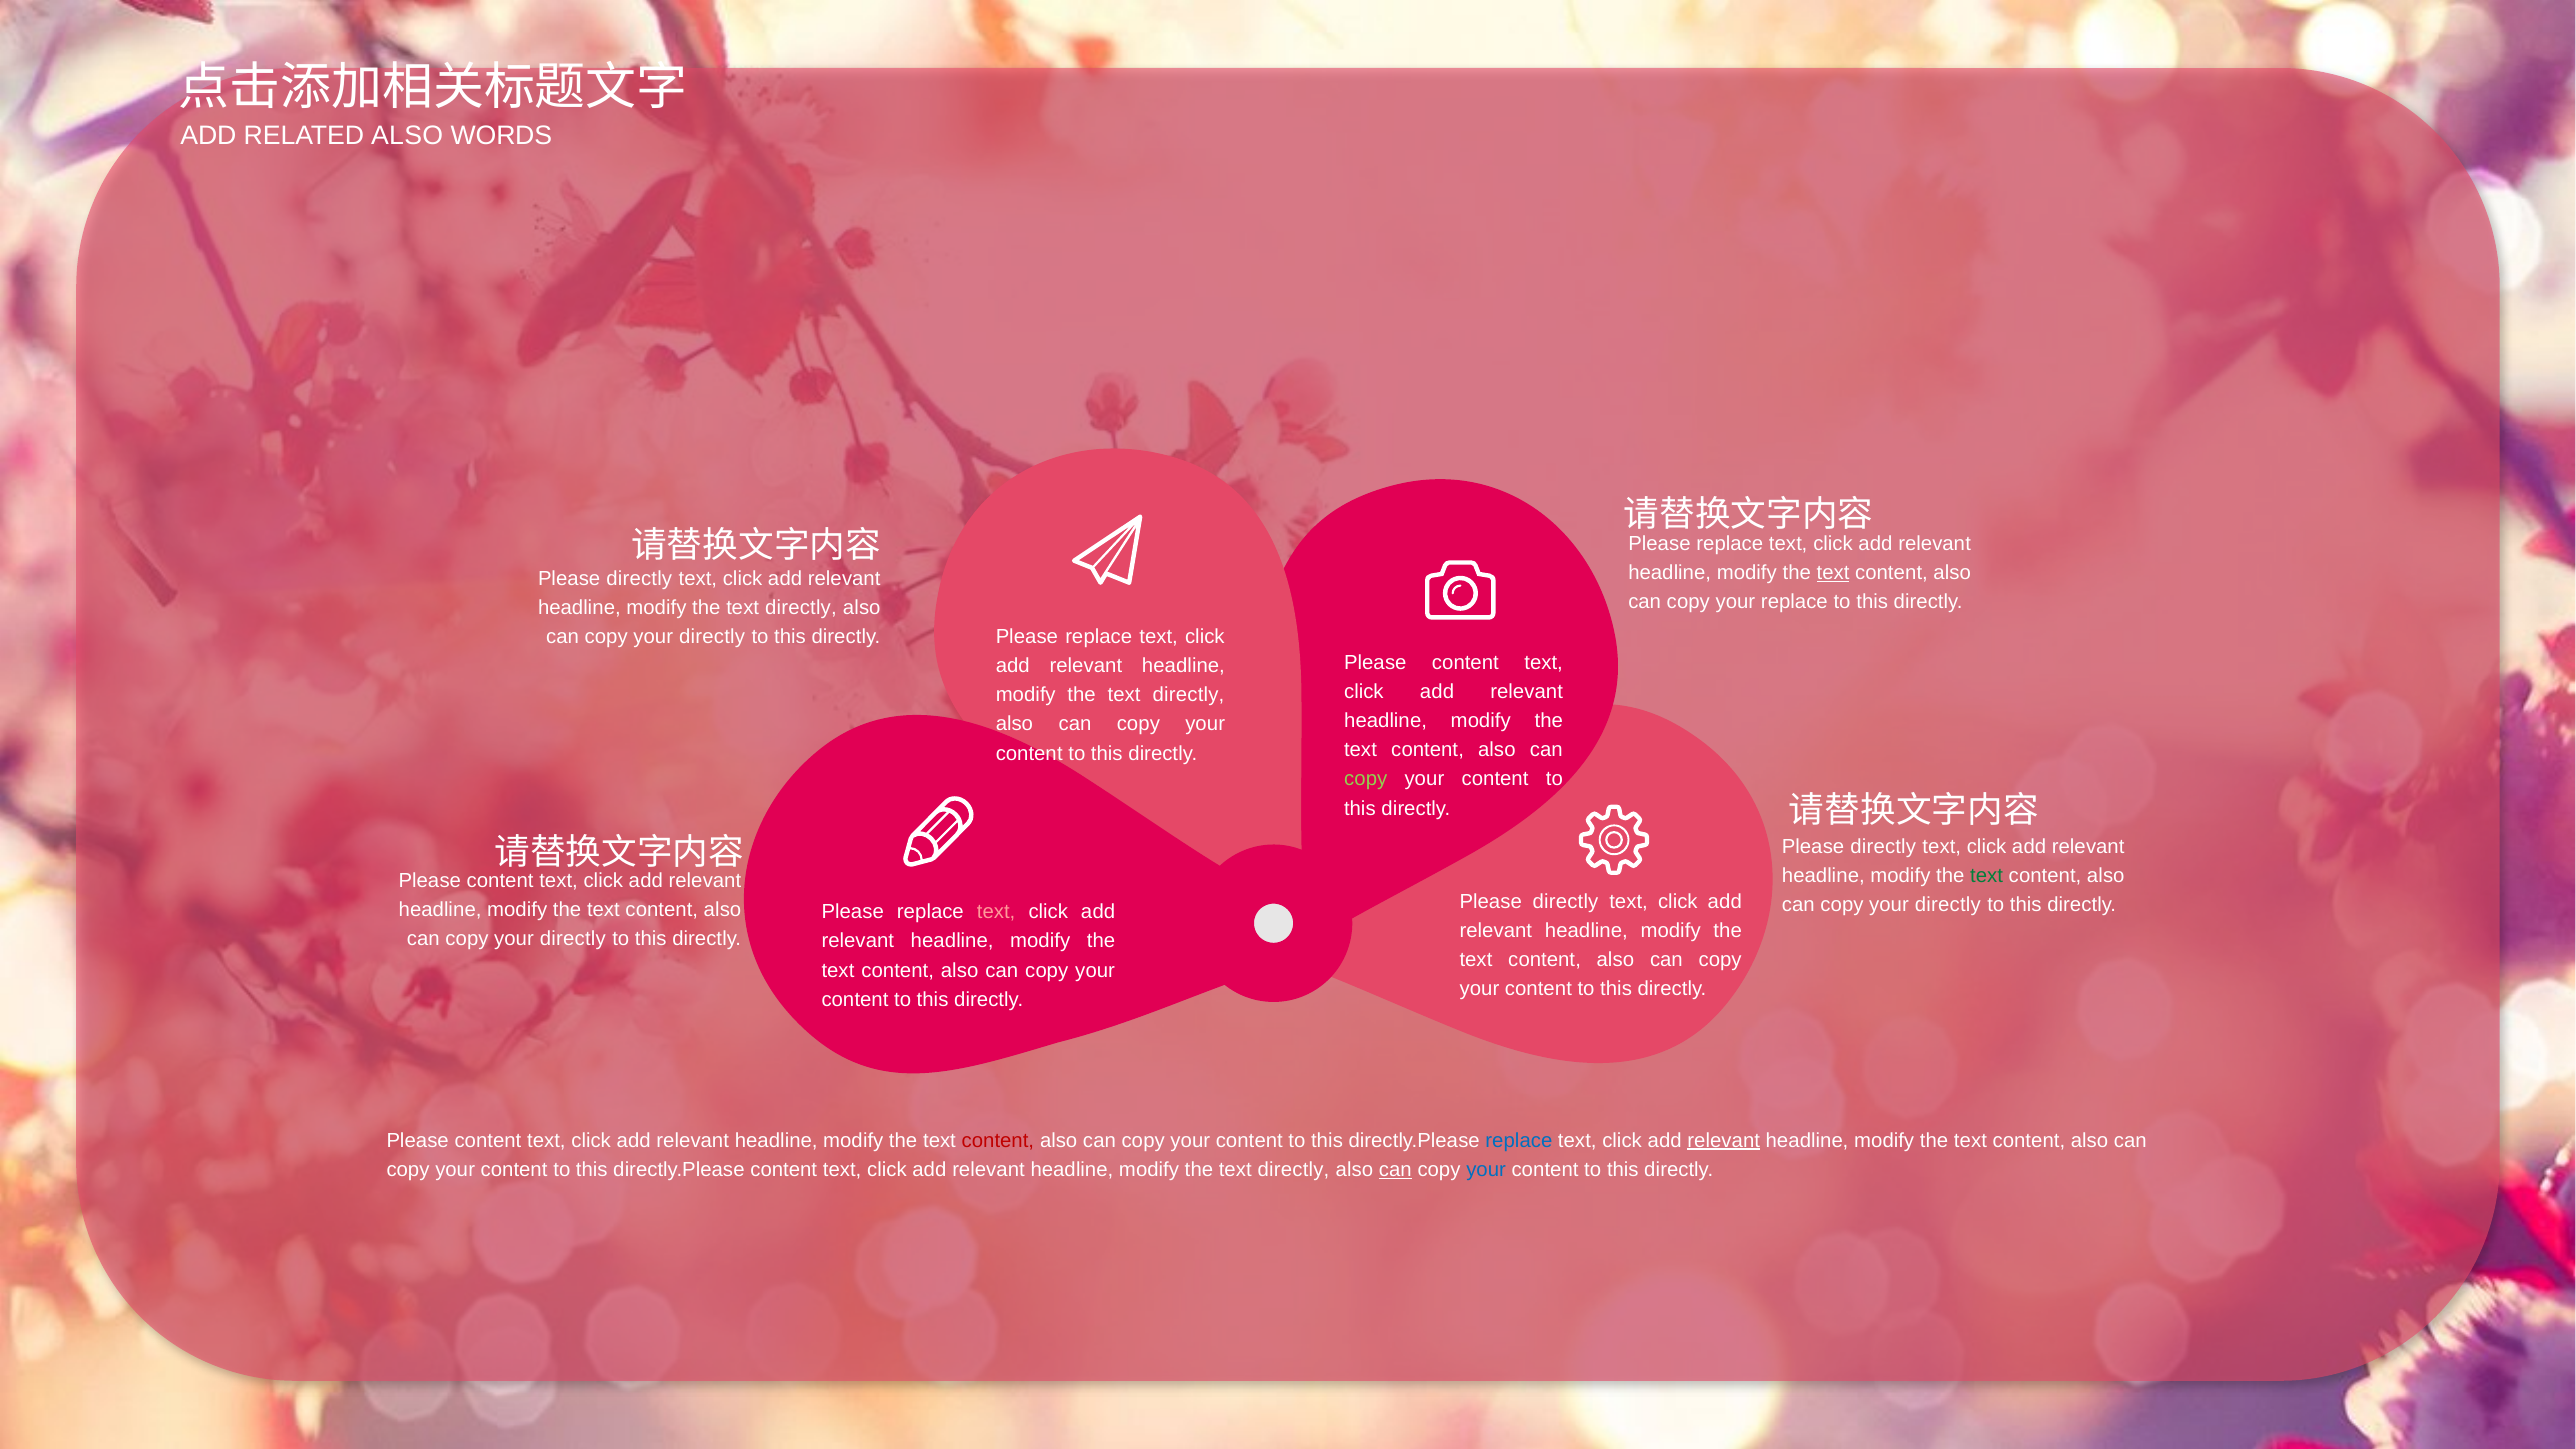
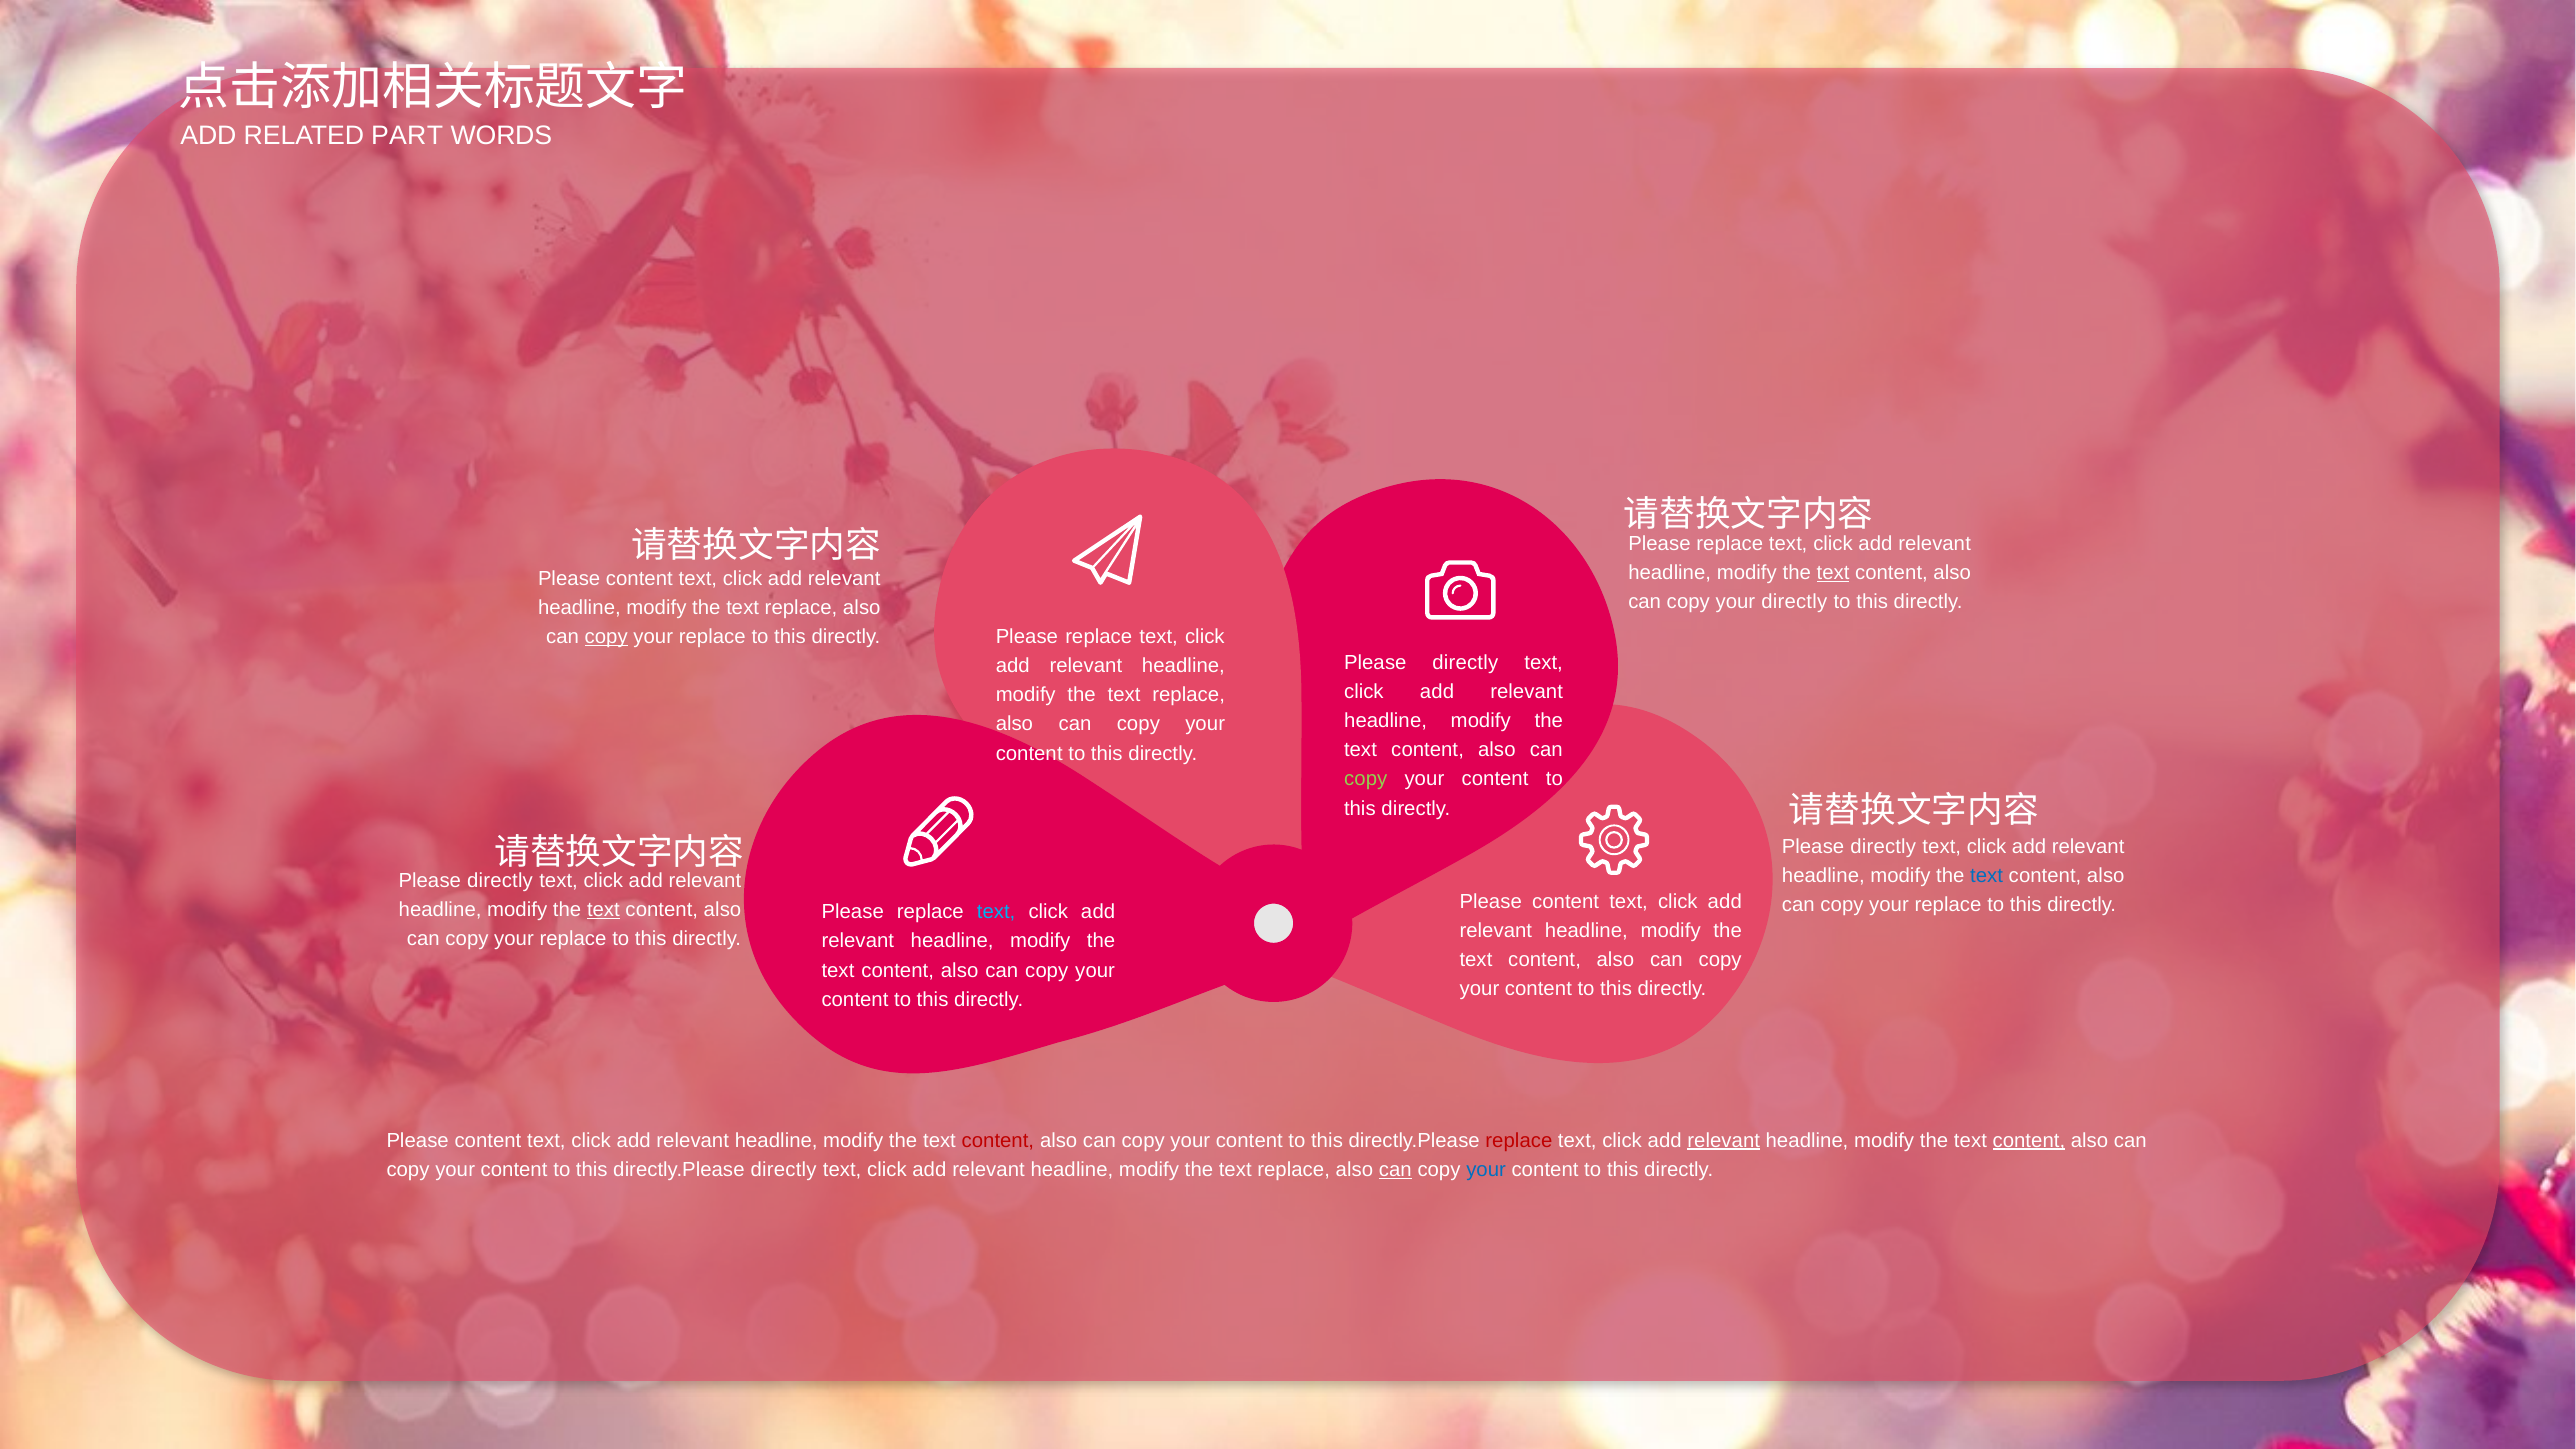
RELATED ALSO: ALSO -> PART
directly at (639, 579): directly -> content
your replace: replace -> directly
directly at (801, 608): directly -> replace
copy at (606, 637) underline: none -> present
directly at (712, 637): directly -> replace
content at (1465, 662): content -> directly
directly at (1189, 695): directly -> replace
text at (1987, 876) colour: green -> blue
content at (500, 881): content -> directly
directly at (1565, 901): directly -> content
directly at (1948, 905): directly -> replace
text at (603, 910) underline: none -> present
text at (996, 912) colour: pink -> light blue
directly at (573, 939): directly -> replace
replace at (1519, 1140) colour: blue -> red
content at (2029, 1140) underline: none -> present
directly.Please content: content -> directly
directly at (1294, 1169): directly -> replace
